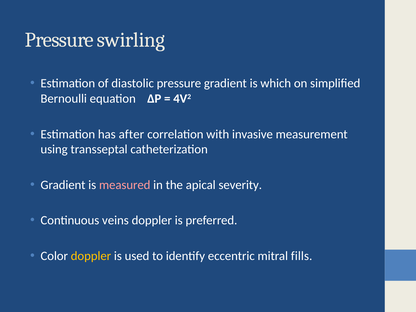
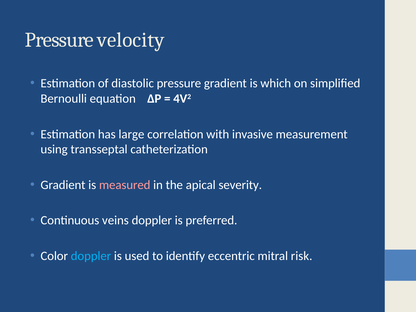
swirling: swirling -> velocity
after: after -> large
doppler at (91, 256) colour: yellow -> light blue
fills: fills -> risk
